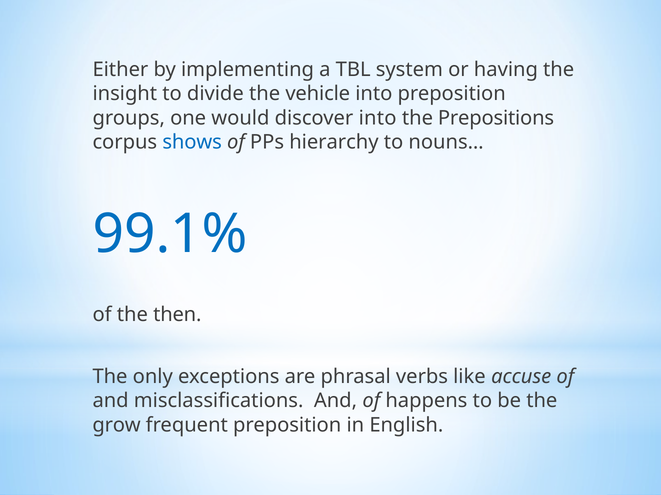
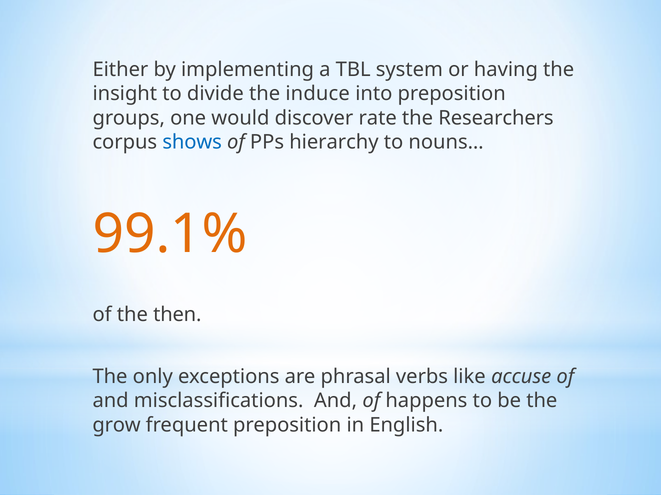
vehicle: vehicle -> induce
discover into: into -> rate
Prepositions: Prepositions -> Researchers
99.1% colour: blue -> orange
